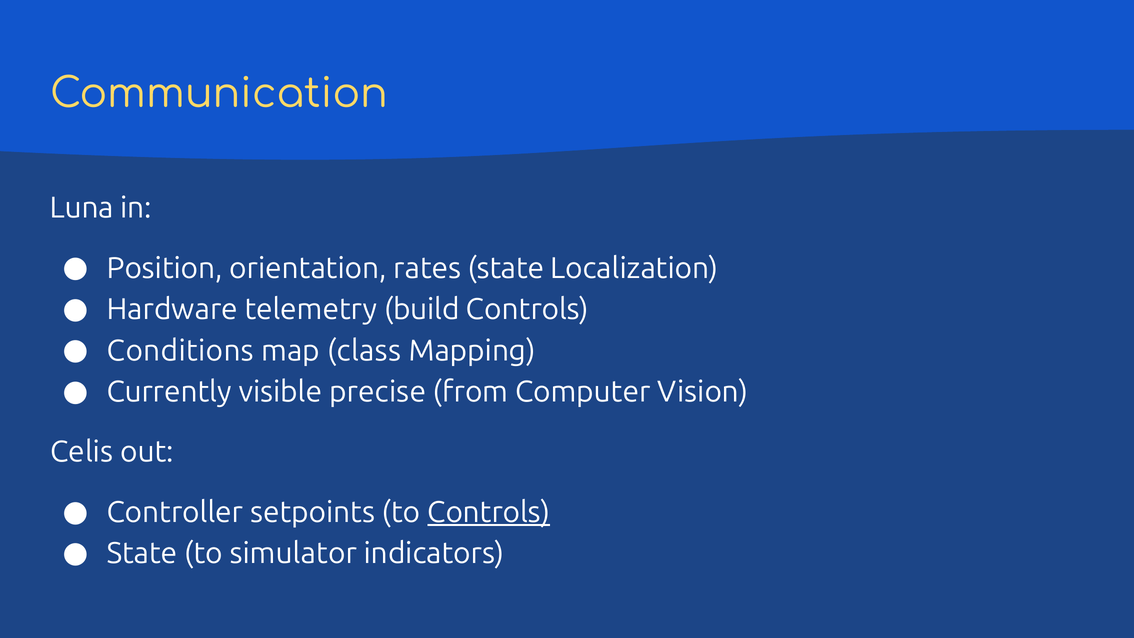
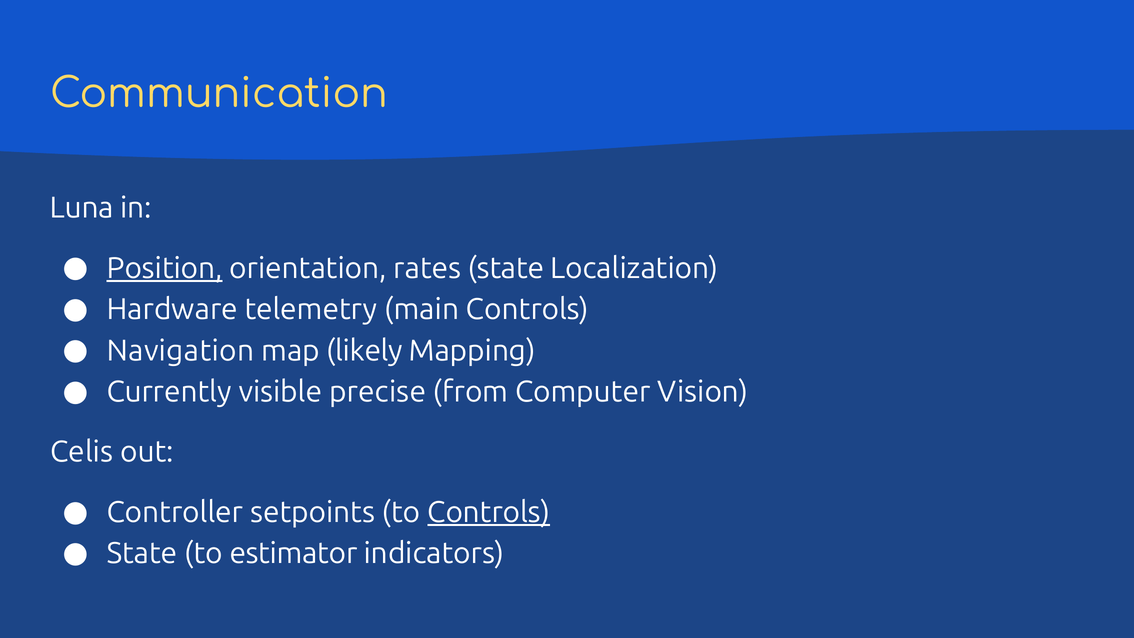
Position underline: none -> present
build: build -> main
Conditions: Conditions -> Navigation
class: class -> likely
simulator: simulator -> estimator
